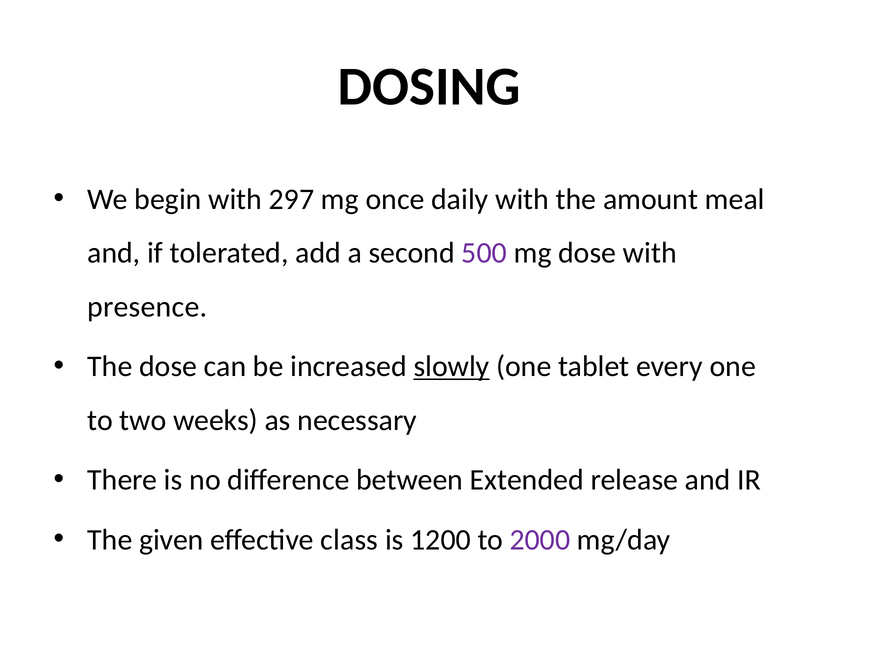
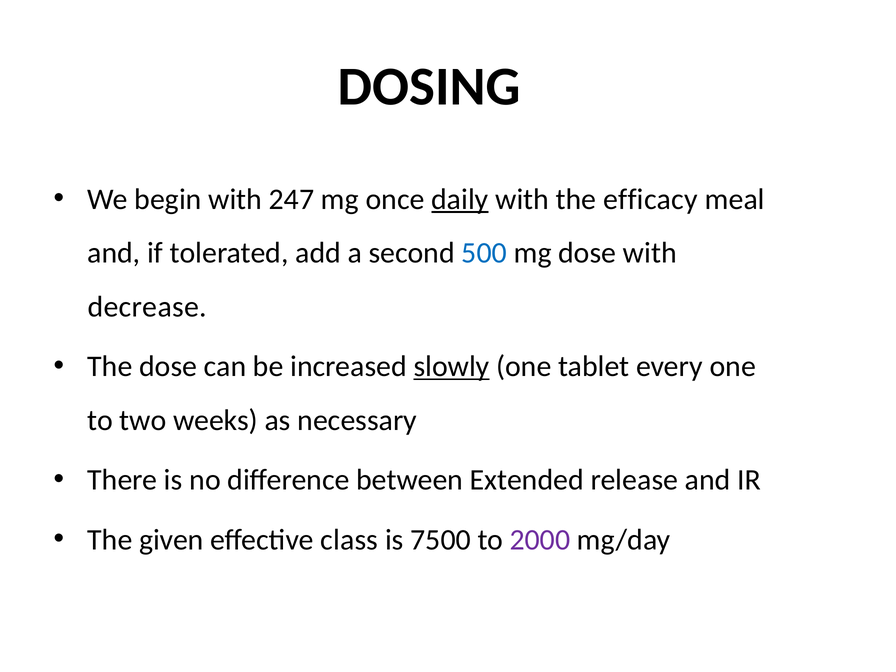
297: 297 -> 247
daily underline: none -> present
amount: amount -> efficacy
500 colour: purple -> blue
presence: presence -> decrease
1200: 1200 -> 7500
